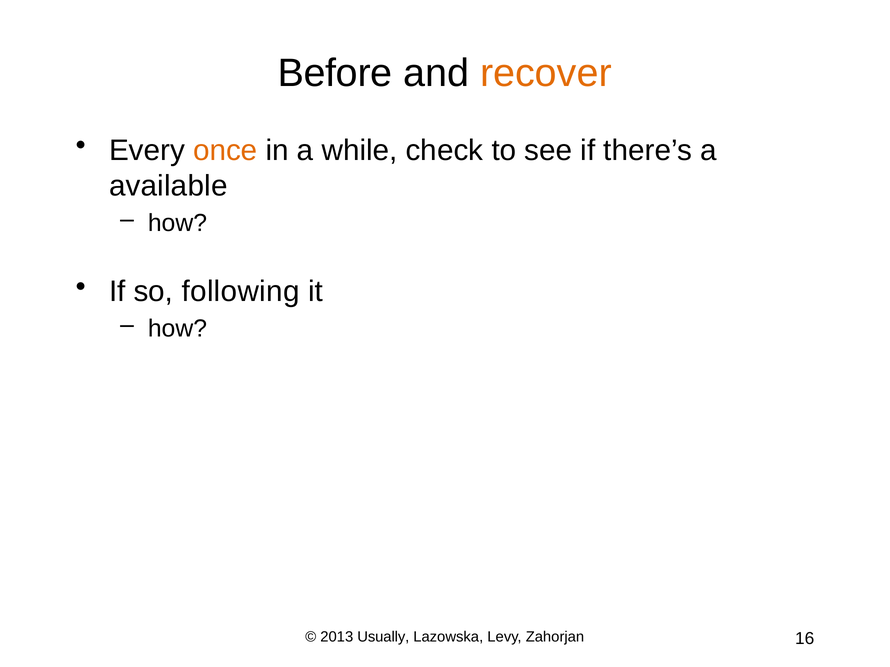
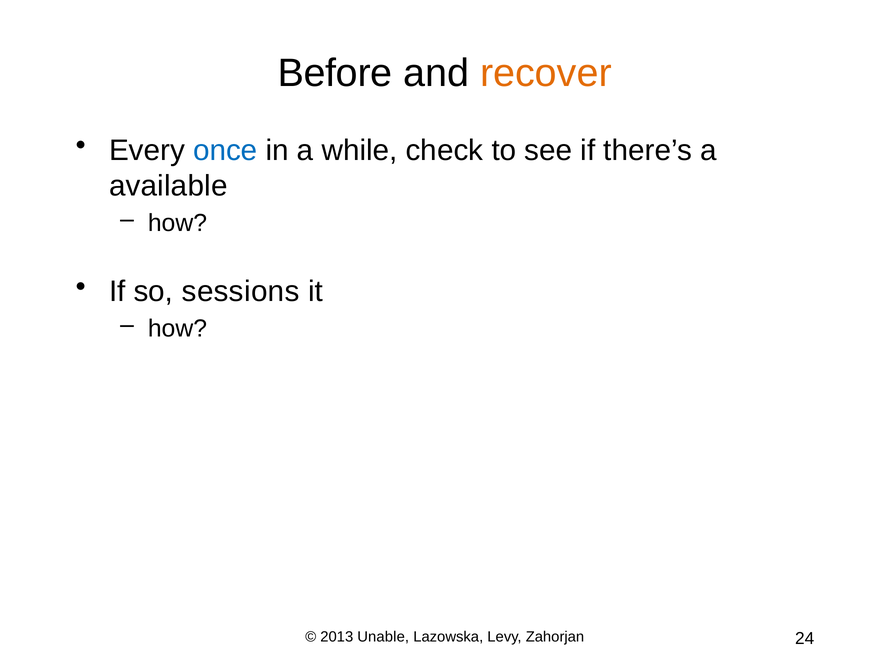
once colour: orange -> blue
following: following -> sessions
Usually: Usually -> Unable
16: 16 -> 24
